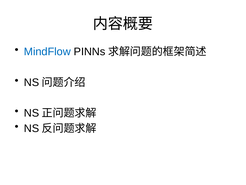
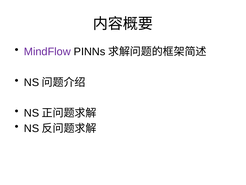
MindFlow colour: blue -> purple
